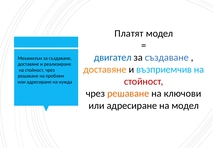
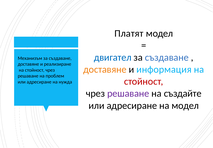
възприемчив: възприемчив -> информация
решаване at (128, 93) colour: orange -> purple
ключови: ключови -> създайте
